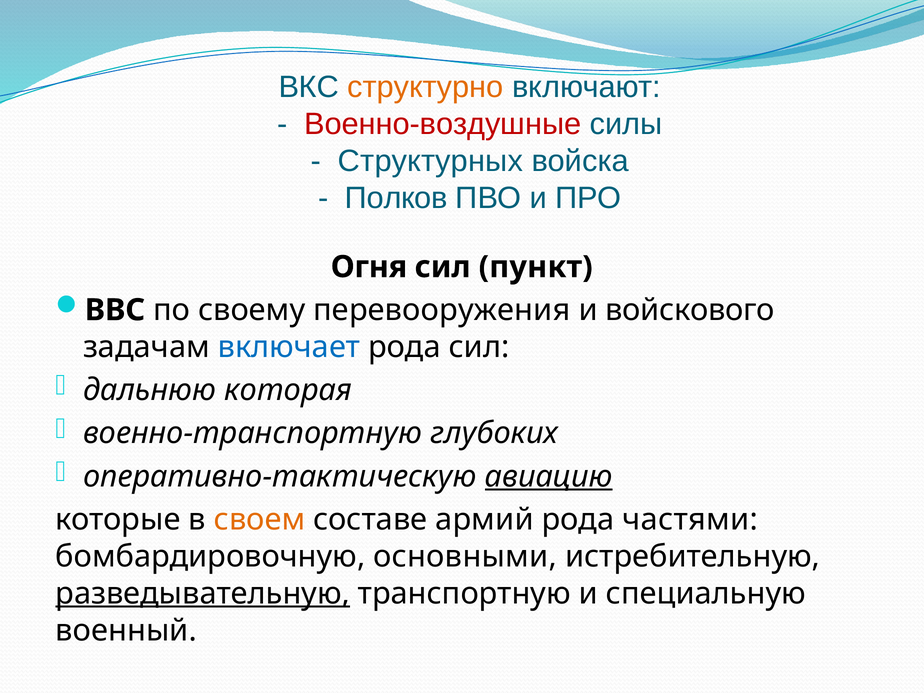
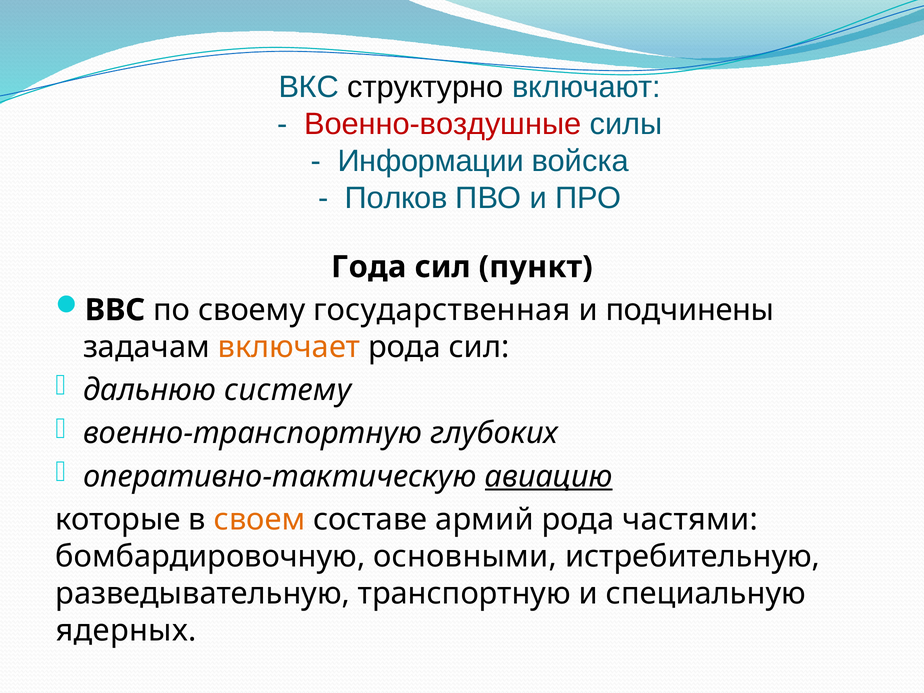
структурно colour: orange -> black
Структурных: Структурных -> Информации
Огня: Огня -> Года
перевооружения: перевооружения -> государственная
войскового: войскового -> подчинены
включает colour: blue -> orange
которая: которая -> систему
разведывательную underline: present -> none
военный: военный -> ядерных
